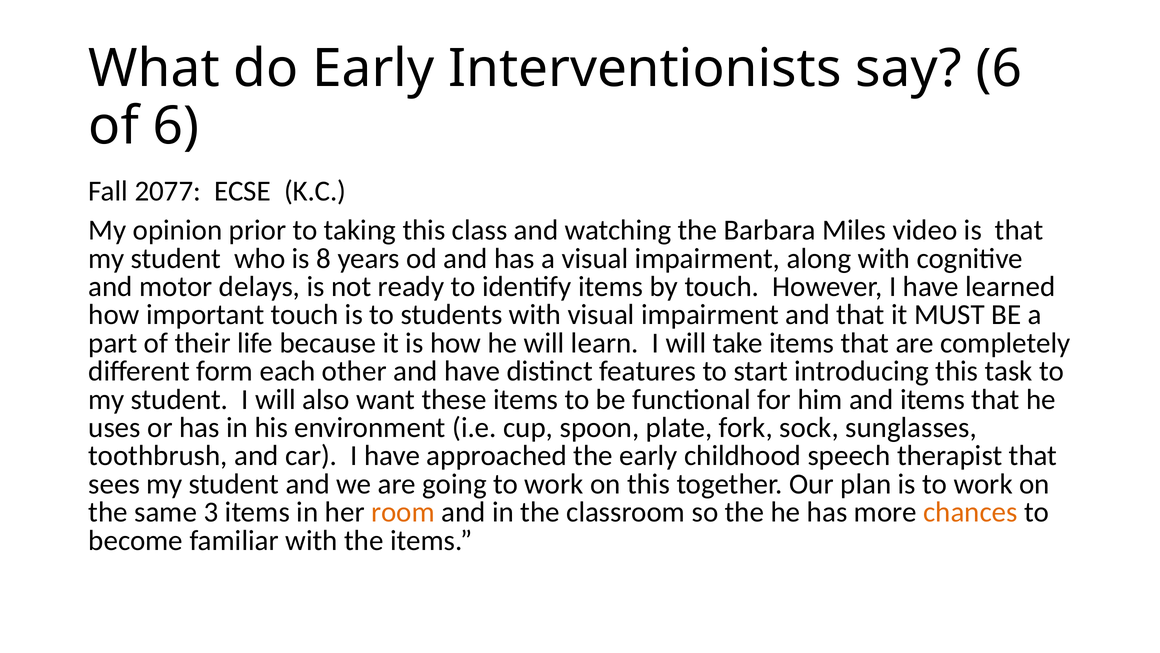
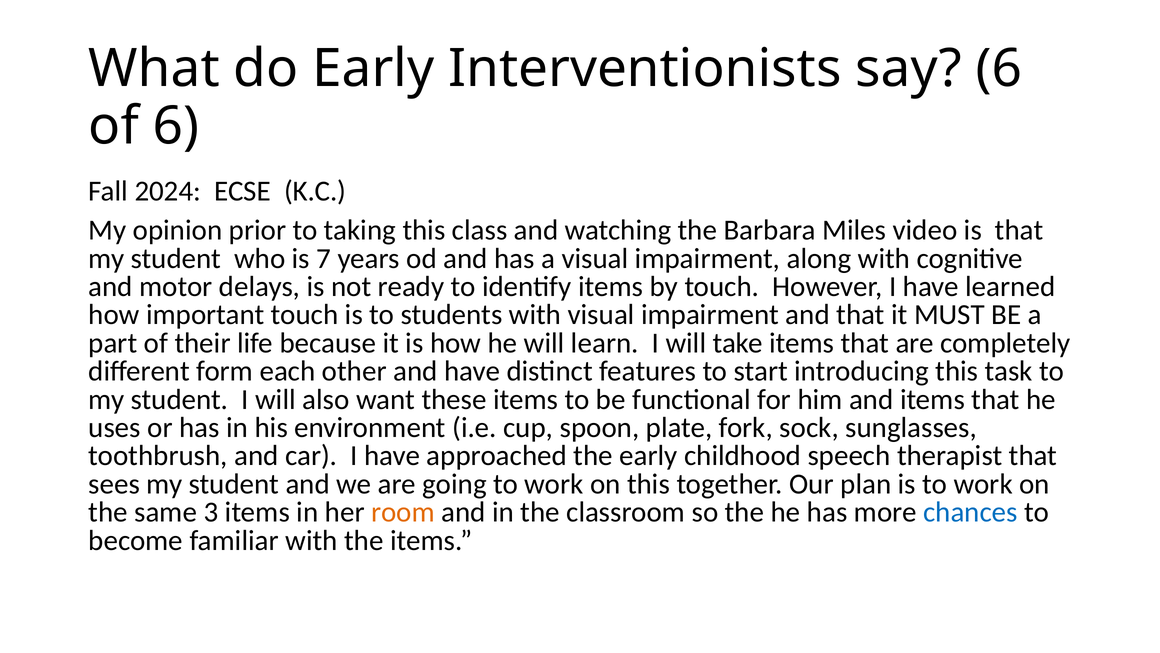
2077: 2077 -> 2024
8: 8 -> 7
chances colour: orange -> blue
